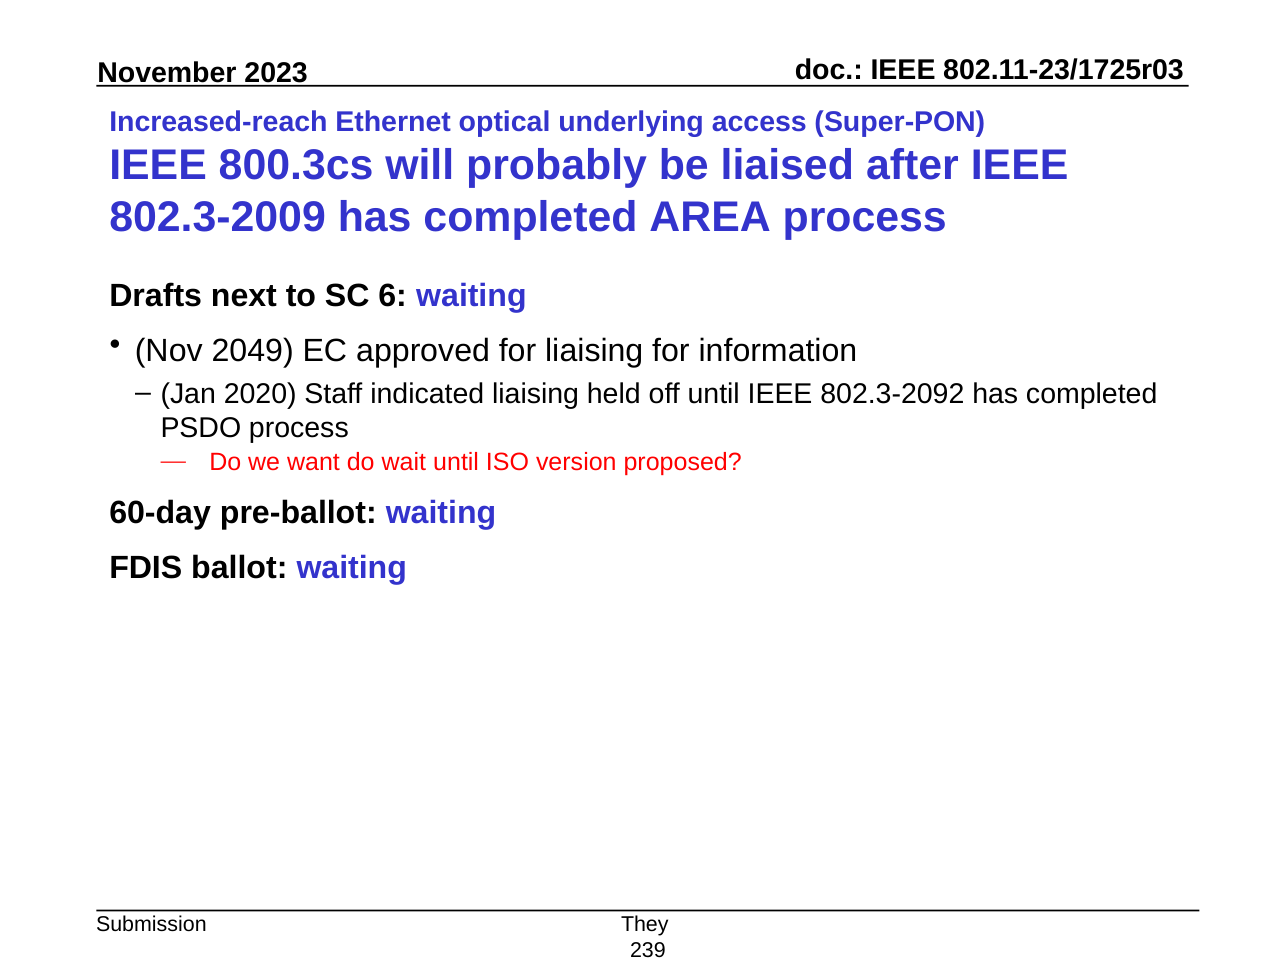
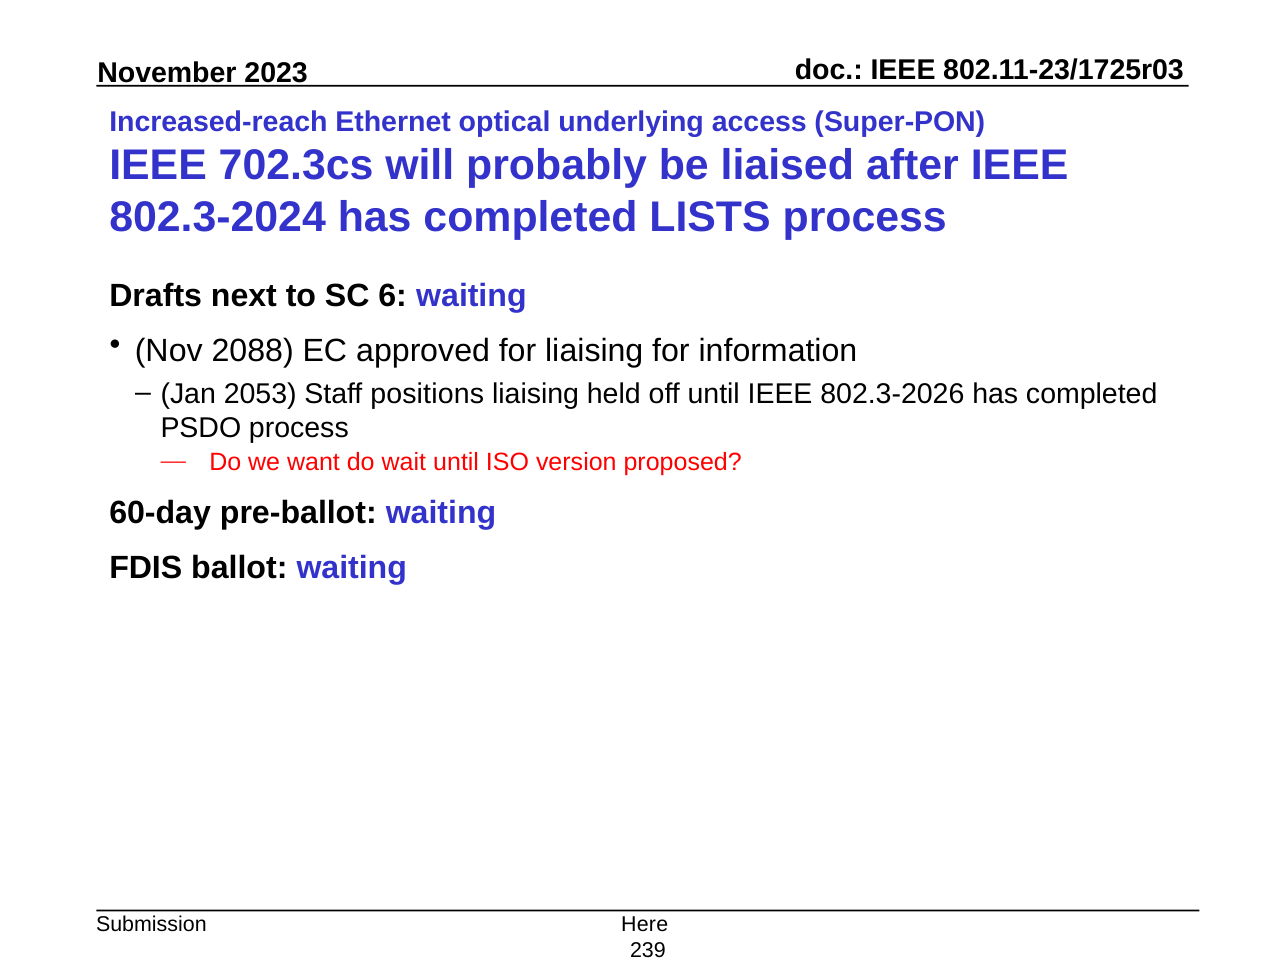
800.3cs: 800.3cs -> 702.3cs
802.3-2009: 802.3-2009 -> 802.3-2024
AREA: AREA -> LISTS
2049: 2049 -> 2088
2020: 2020 -> 2053
indicated: indicated -> positions
802.3-2092: 802.3-2092 -> 802.3-2026
They: They -> Here
